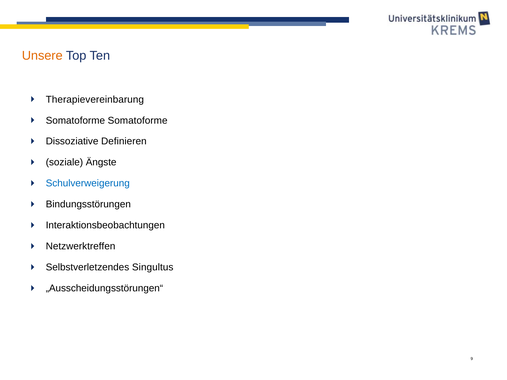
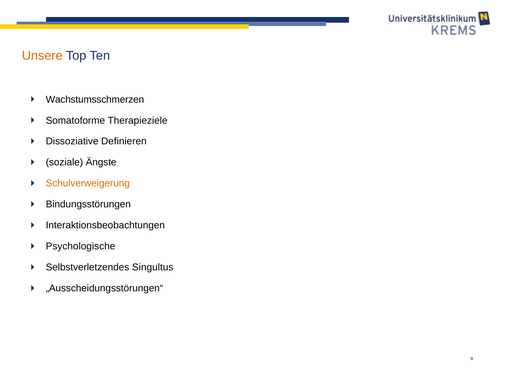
Therapievereinbarung: Therapievereinbarung -> Wachstumsschmerzen
Somatoforme Somatoforme: Somatoforme -> Therapieziele
Schulverweigerung colour: blue -> orange
Netzwerktreffen: Netzwerktreffen -> Psychologische
